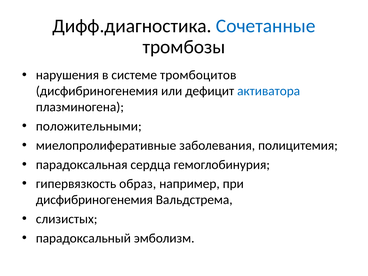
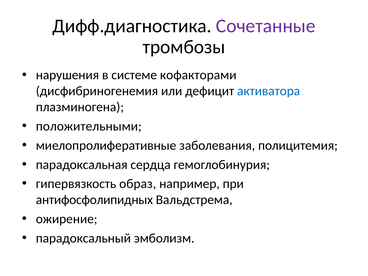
Сочетанные colour: blue -> purple
тромбоцитов: тромбоцитов -> кофакторами
дисфибриногенемия at (94, 200): дисфибриногенемия -> антифосфолипидных
слизистых: слизистых -> ожирение
